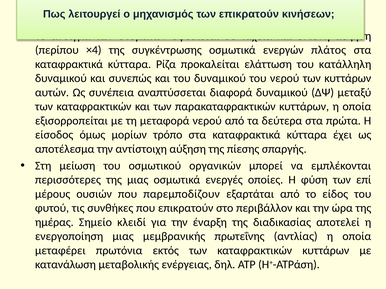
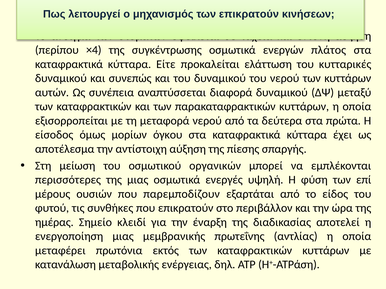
Ρίζα: Ρίζα -> Είτε
κατάλληλη: κατάλληλη -> κυτταρικές
τρόπο: τρόπο -> όγκου
οποίες: οποίες -> υψηλή
